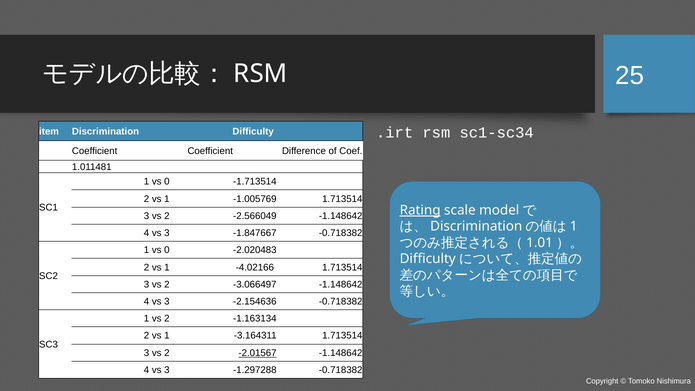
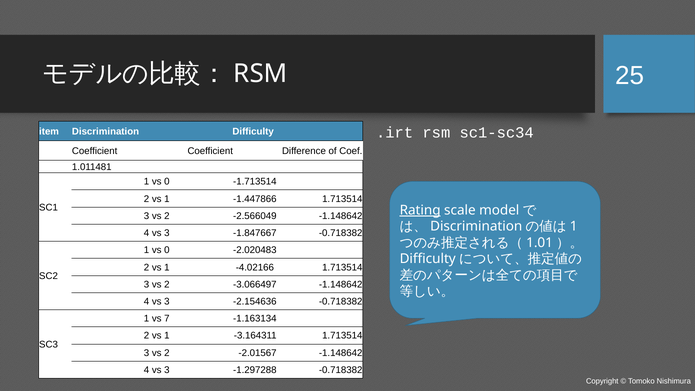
-1.005769: -1.005769 -> -1.447866
1 vs 2: 2 -> 7
-2.01567 underline: present -> none
